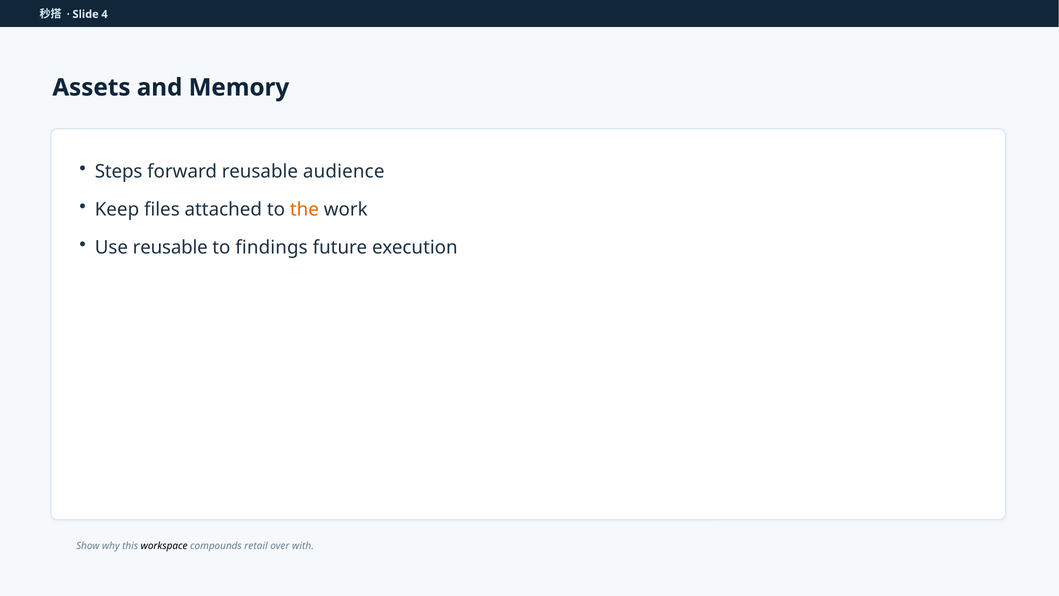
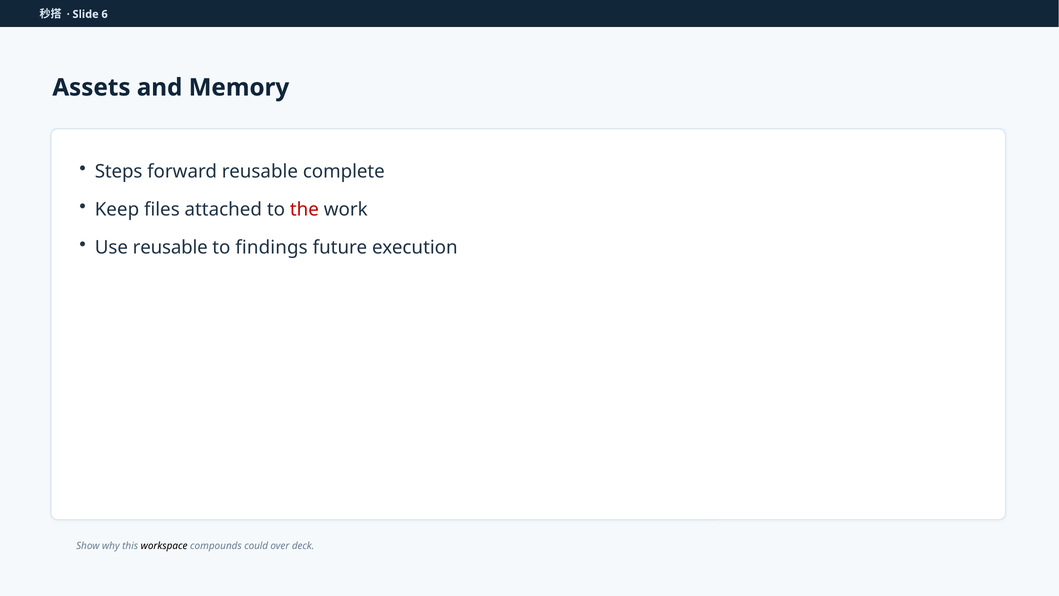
4: 4 -> 6
audience: audience -> complete
the colour: orange -> red
retail: retail -> could
with: with -> deck
